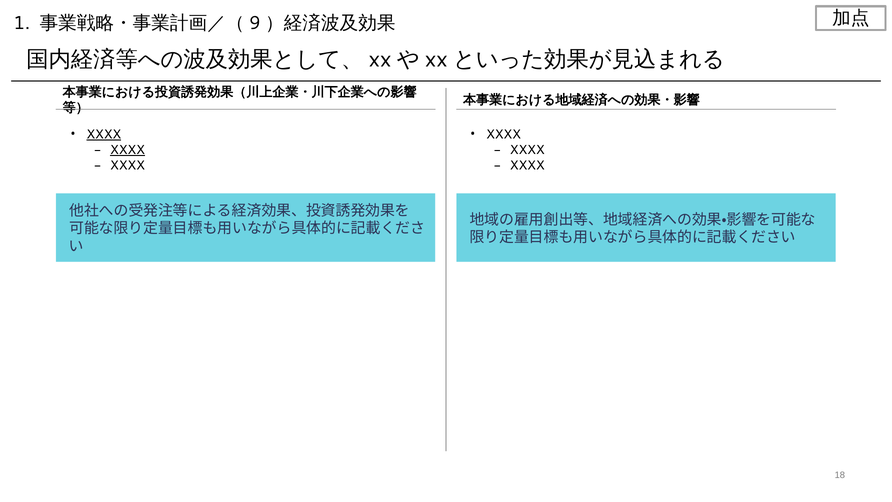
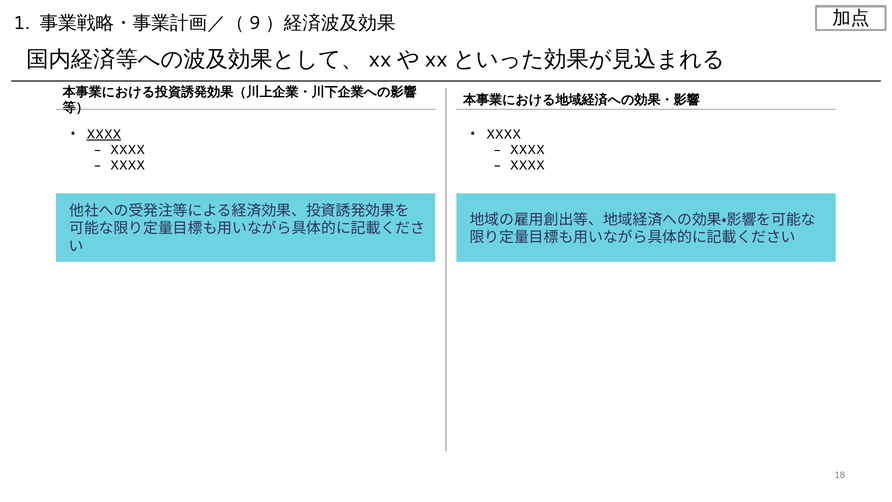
XXXX at (127, 150) underline: present -> none
